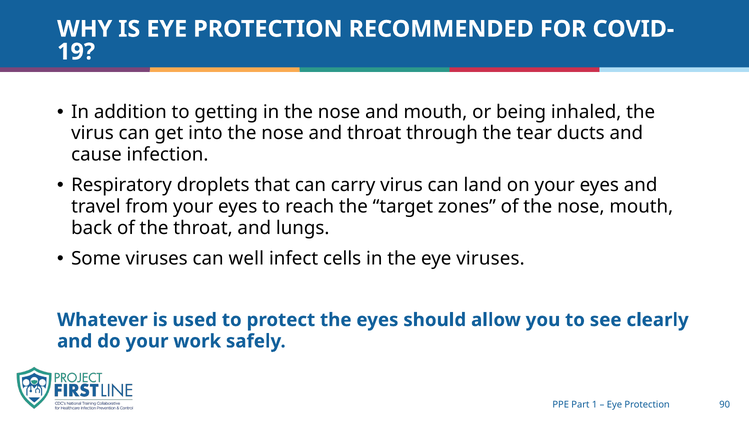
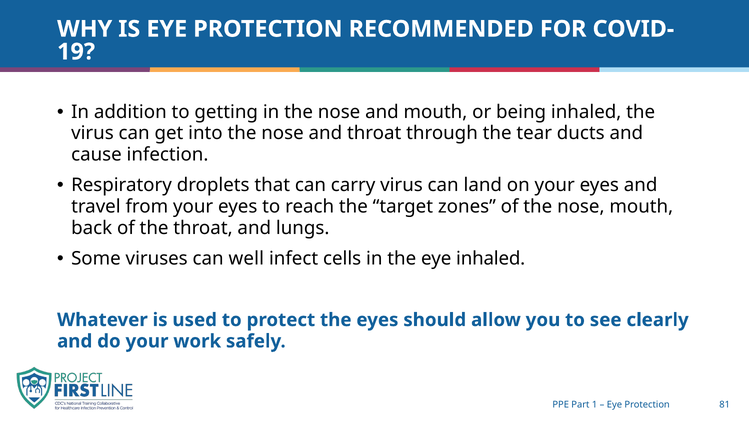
eye viruses: viruses -> inhaled
90: 90 -> 81
